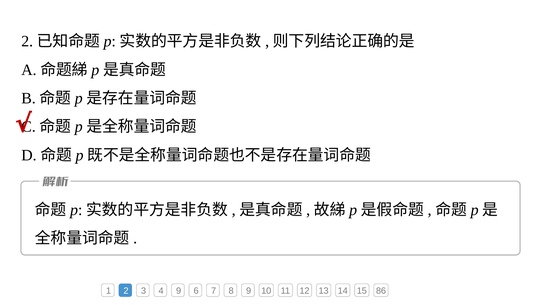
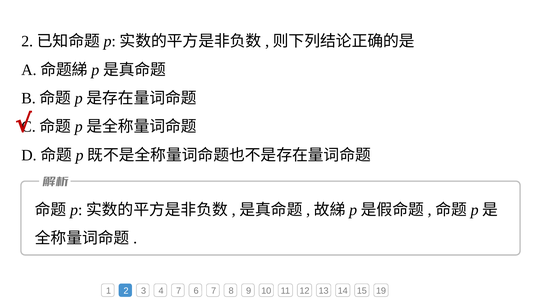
4 9: 9 -> 7
86: 86 -> 19
